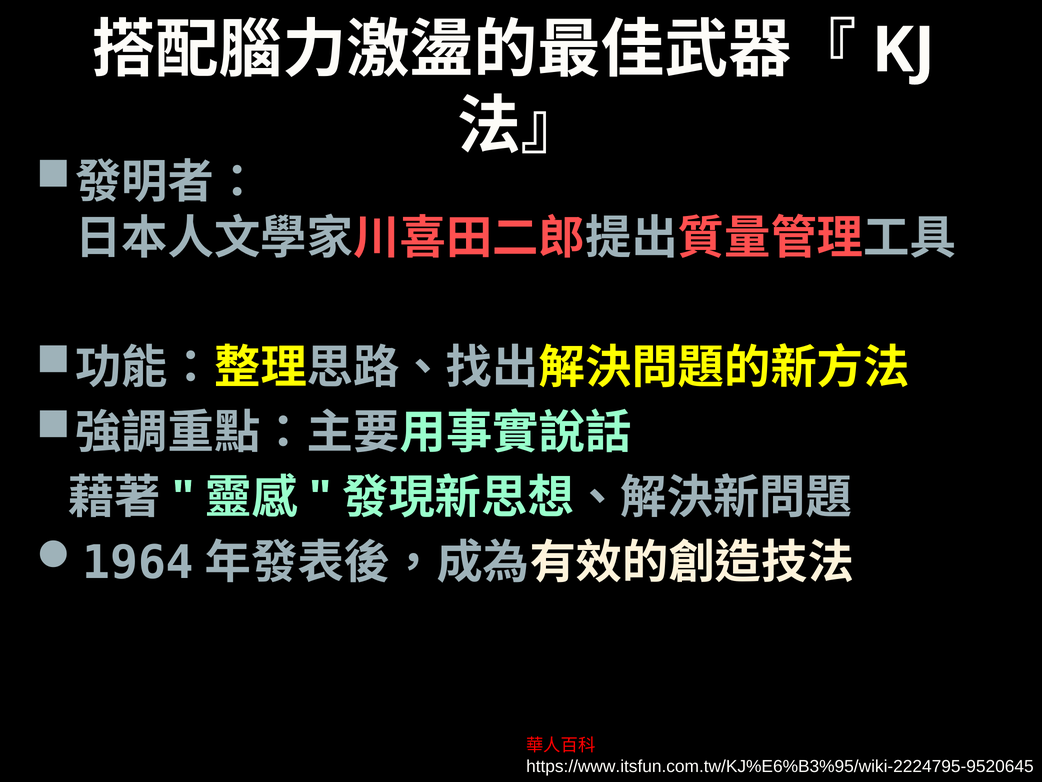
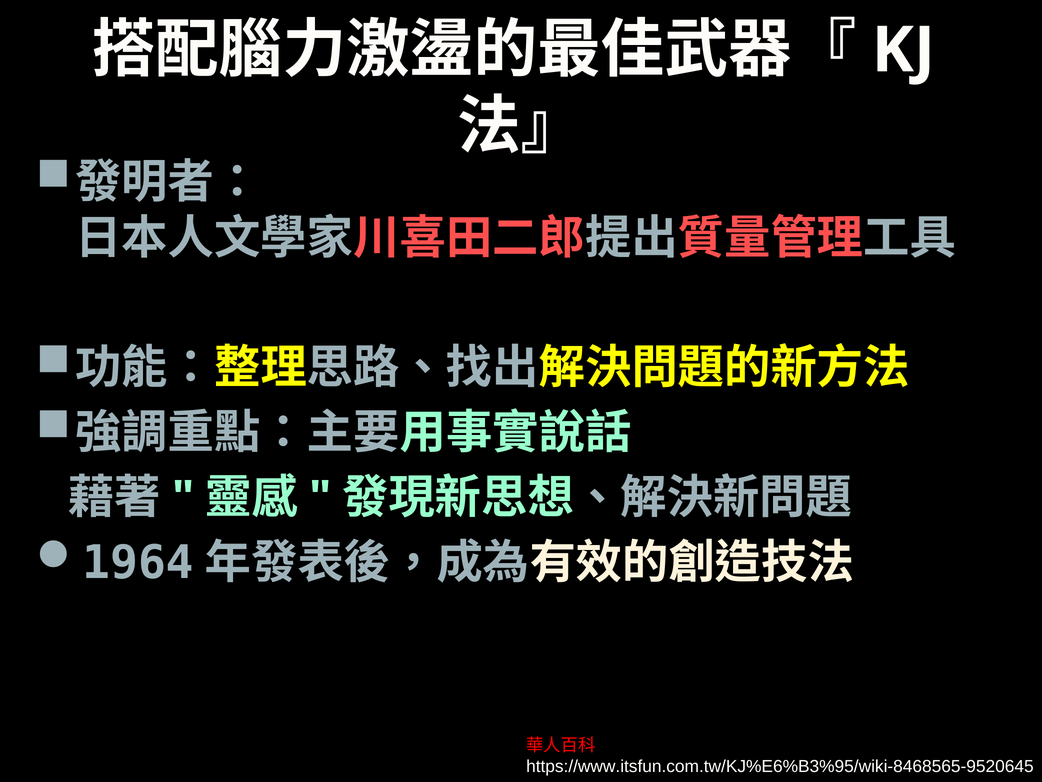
https://www.itsfun.com.tw/KJ%E6%B3%95/wiki-2224795-9520645: https://www.itsfun.com.tw/KJ%E6%B3%95/wiki-2224795-9520645 -> https://www.itsfun.com.tw/KJ%E6%B3%95/wiki-8468565-9520645
